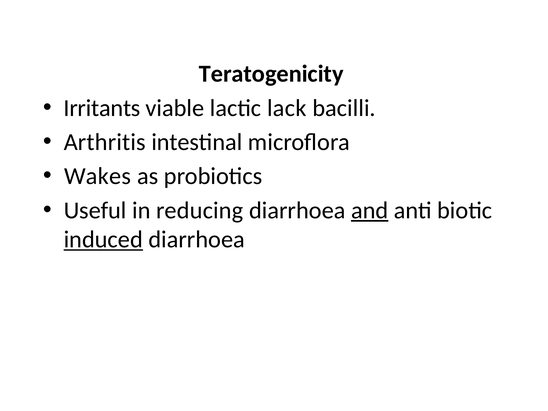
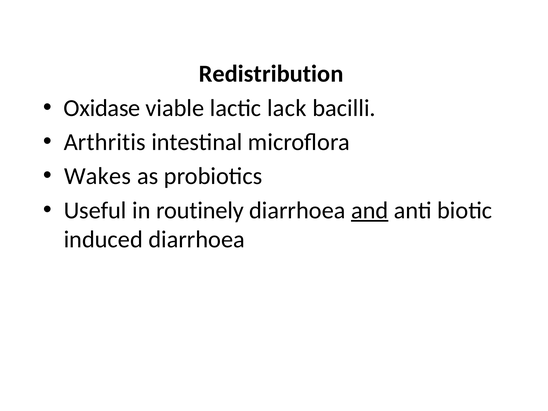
Teratogenicity: Teratogenicity -> Redistribution
Irritants: Irritants -> Oxidase
reducing: reducing -> routinely
induced underline: present -> none
